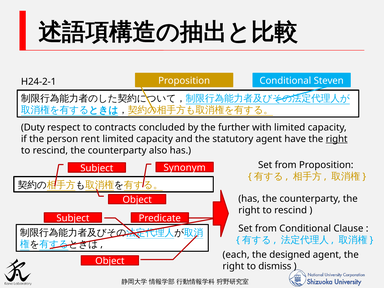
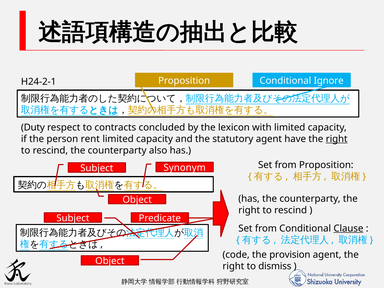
Steven: Steven -> Ignore
further: further -> lexicon
Clause underline: none -> present
each: each -> code
designed: designed -> provision
